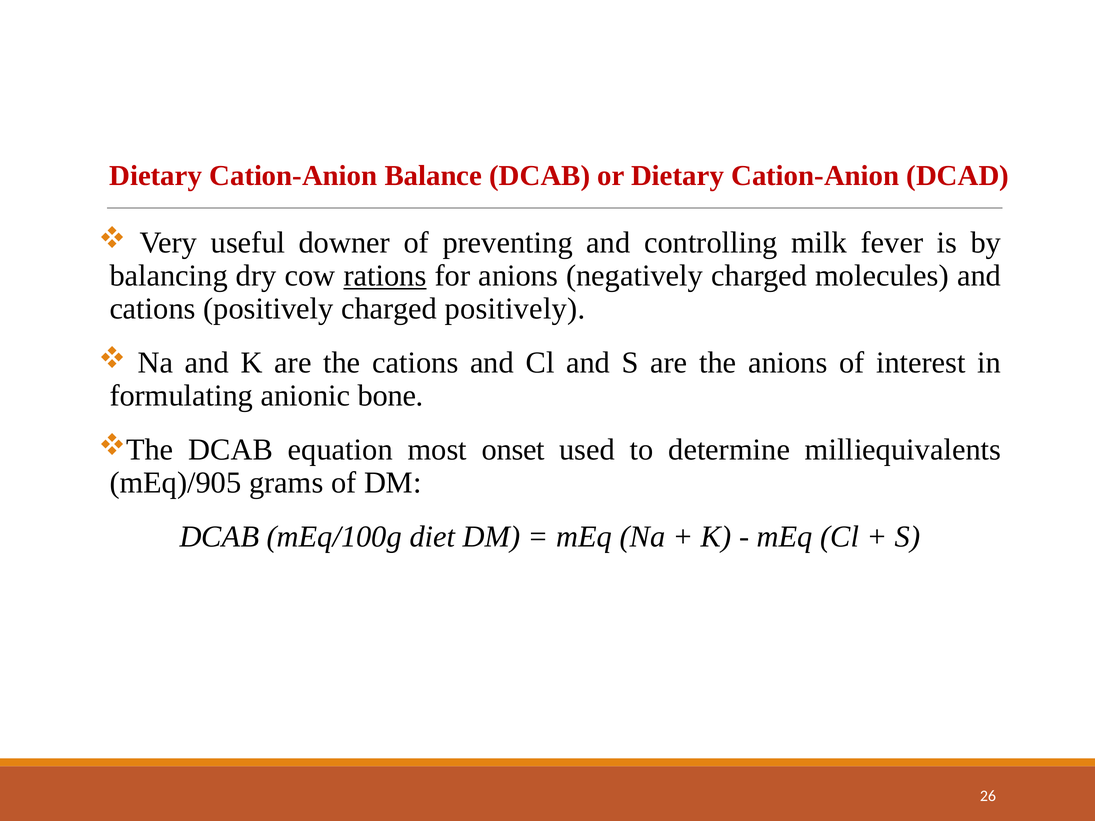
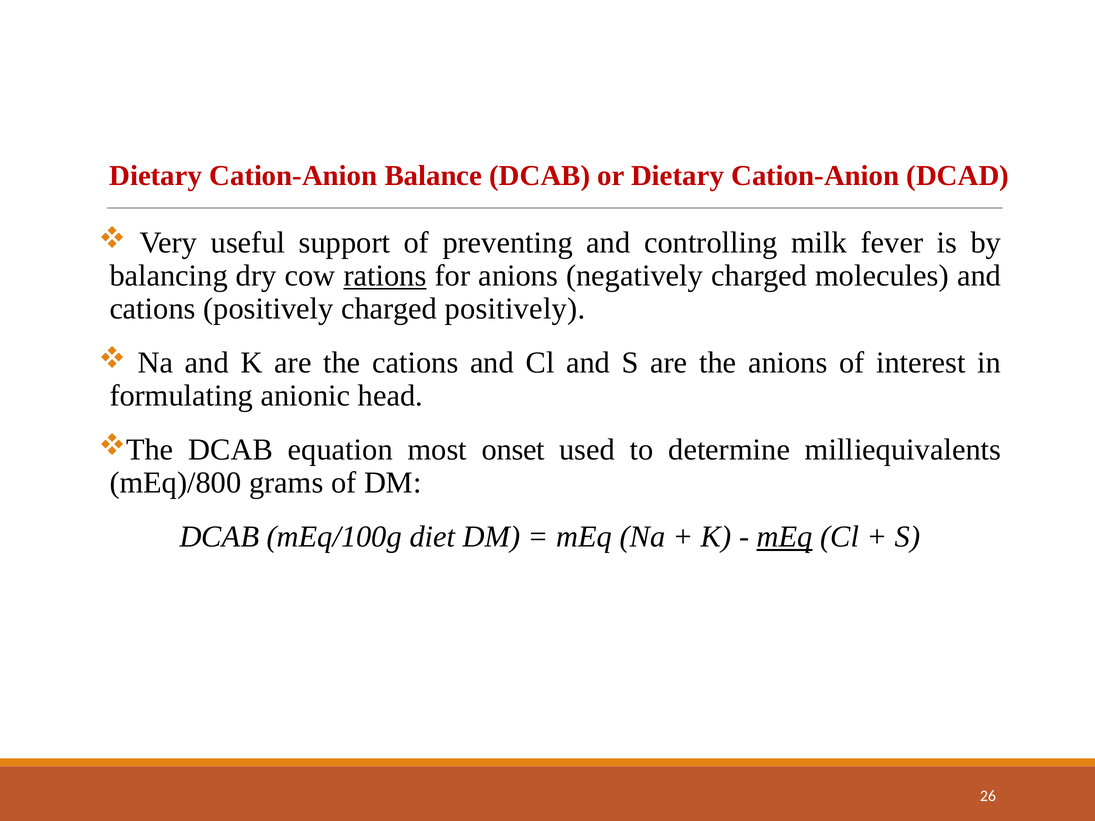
downer: downer -> support
bone: bone -> head
mEq)/905: mEq)/905 -> mEq)/800
mEq at (785, 537) underline: none -> present
